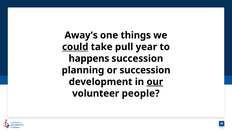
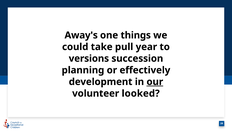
could underline: present -> none
happens: happens -> versions
or succession: succession -> effectively
people: people -> looked
